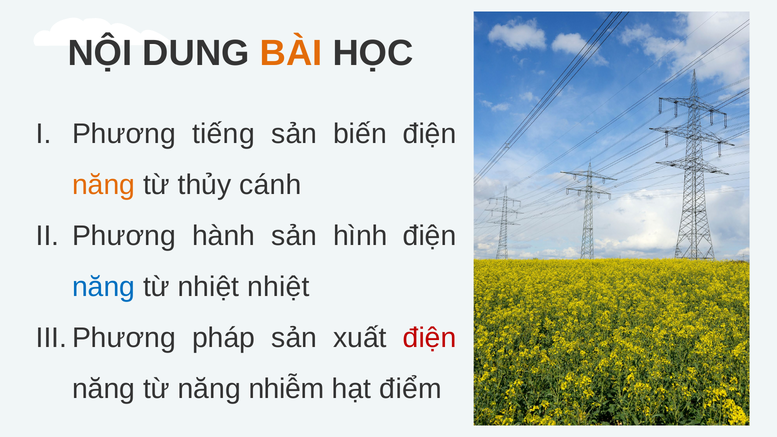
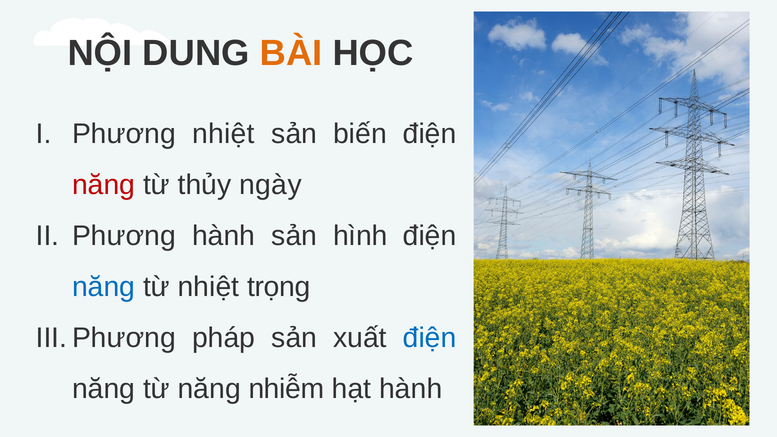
Phương tiếng: tiếng -> nhiệt
năng at (104, 185) colour: orange -> red
cánh: cánh -> ngày
nhiệt nhiệt: nhiệt -> trọng
điện at (430, 338) colour: red -> blue
hạt điểm: điểm -> hành
